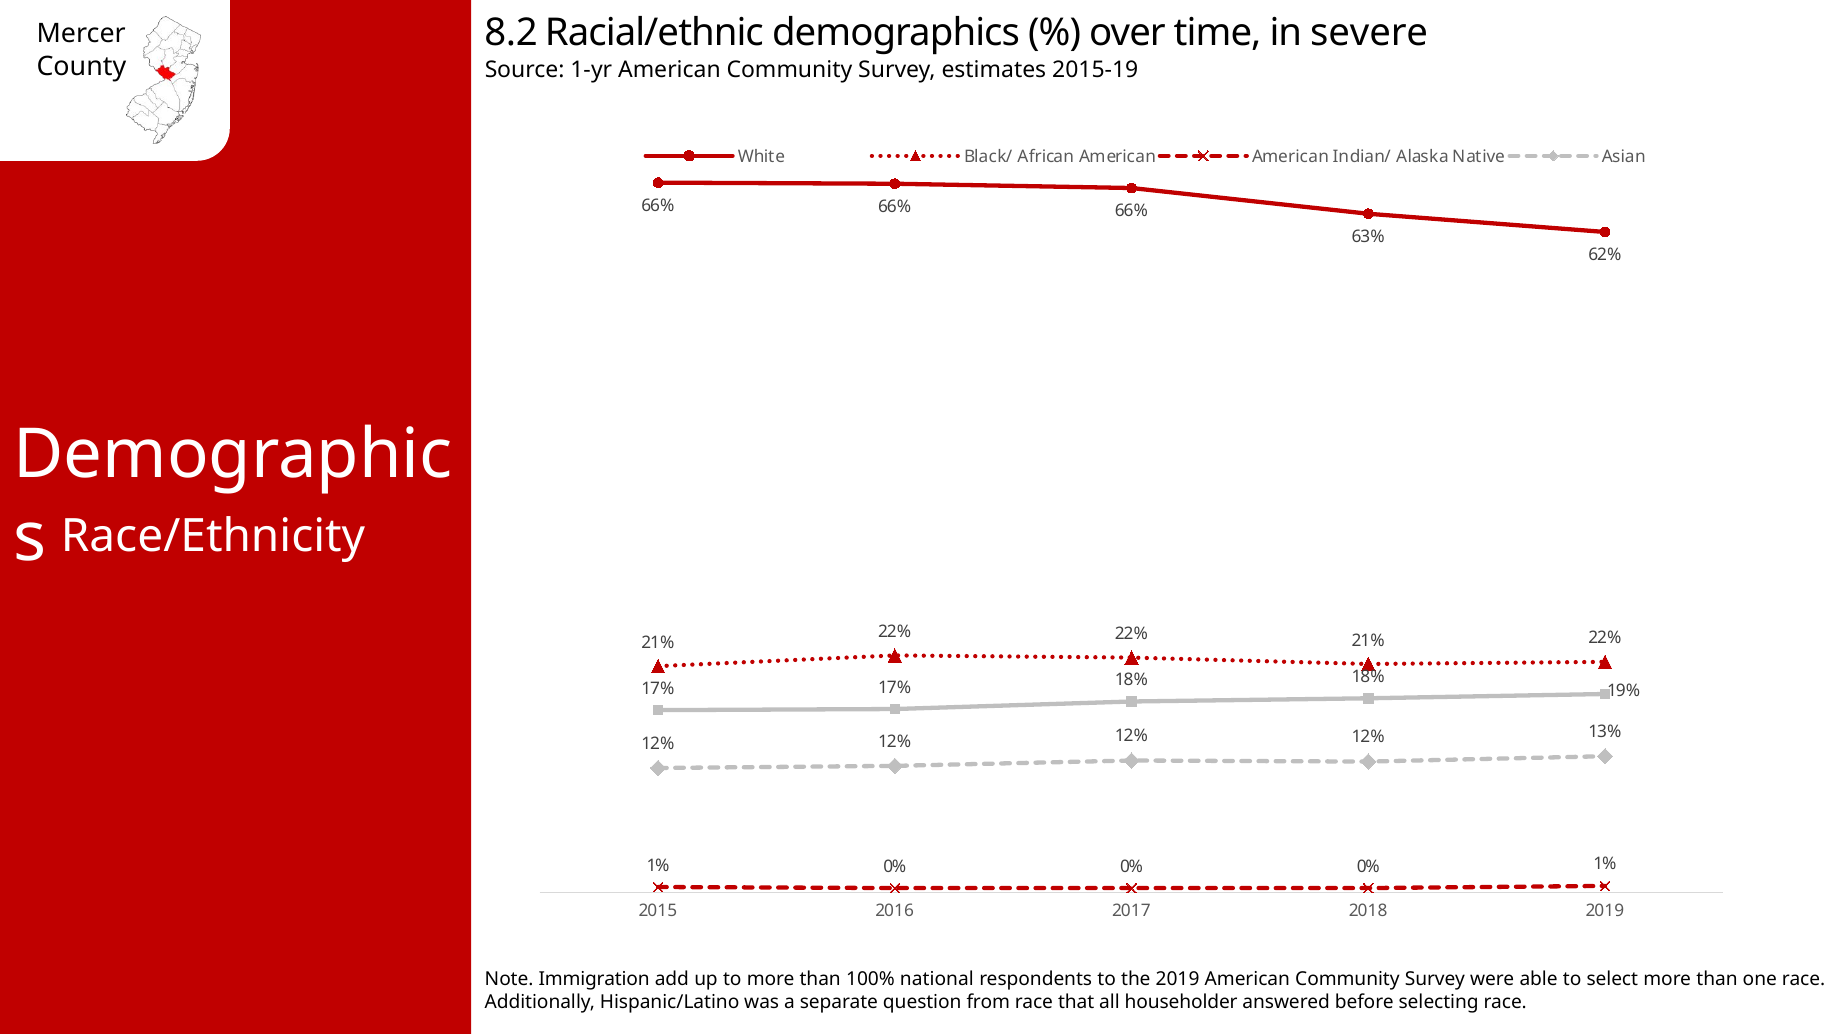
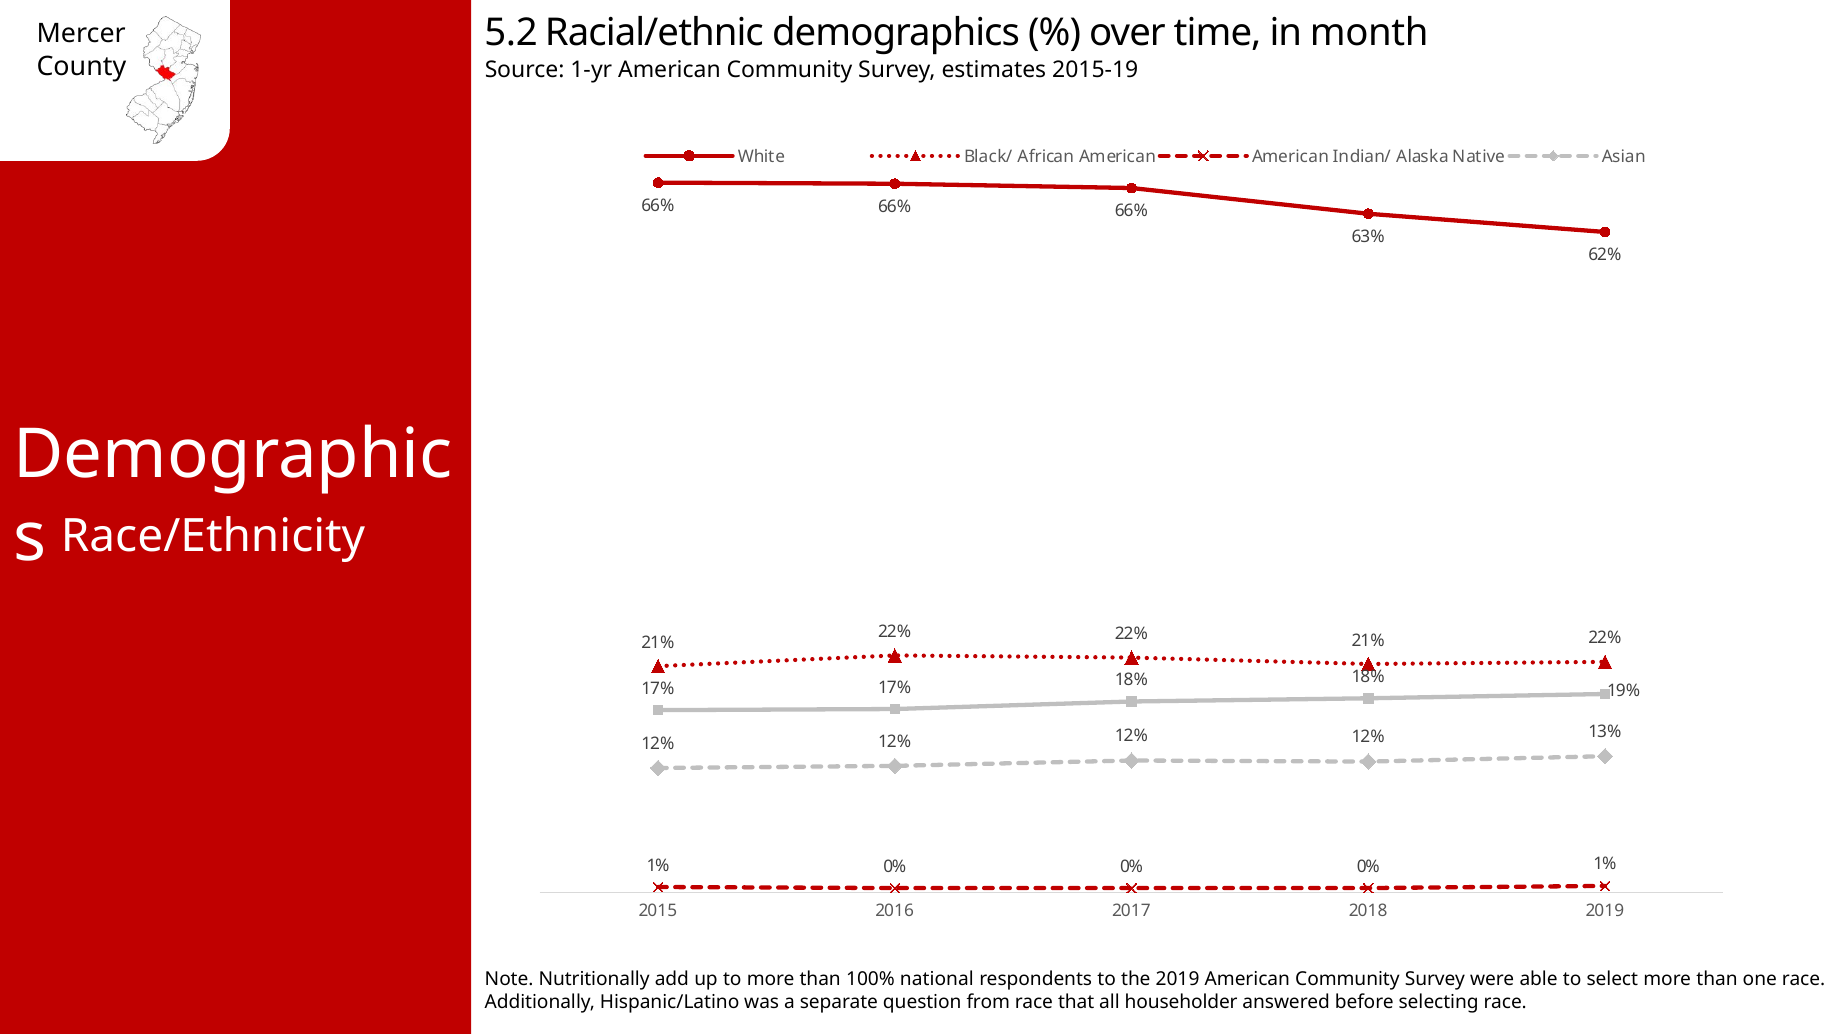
8.2: 8.2 -> 5.2
severe: severe -> month
Immigration: Immigration -> Nutritionally
